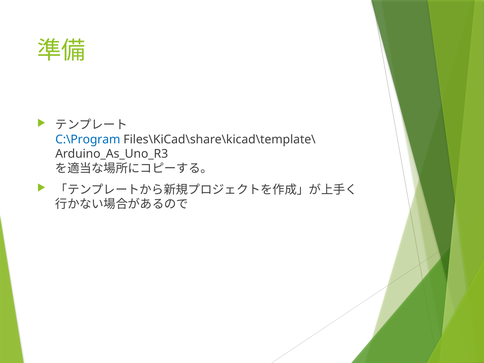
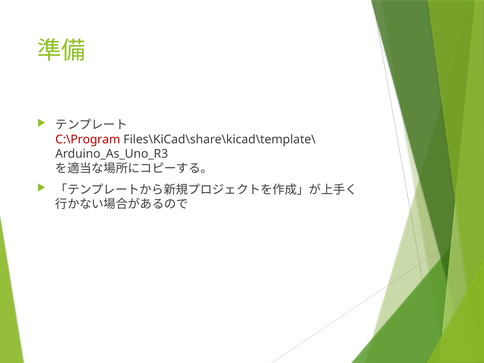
C:\Program colour: blue -> red
